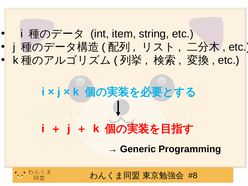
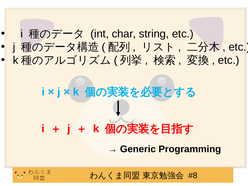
item: item -> char
